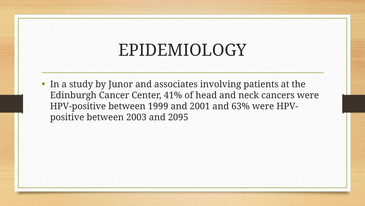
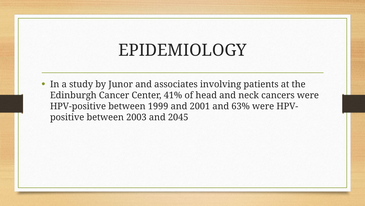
2095: 2095 -> 2045
